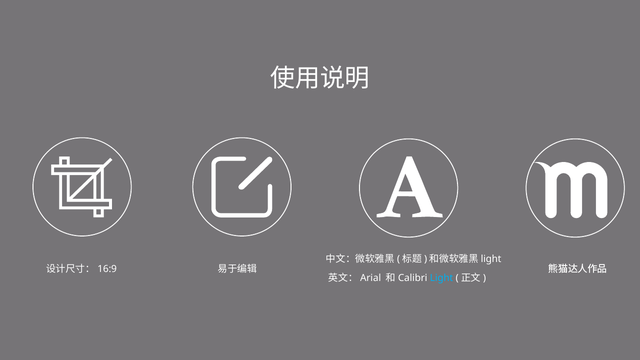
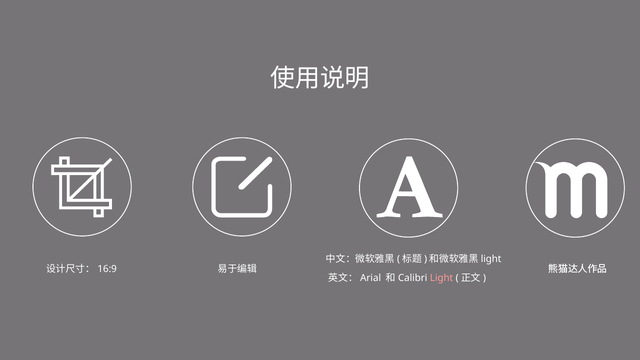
Light colour: light blue -> pink
